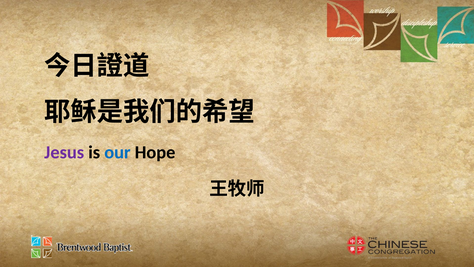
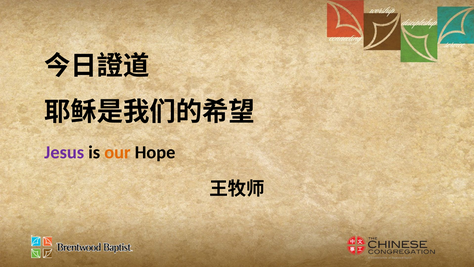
our colour: blue -> orange
